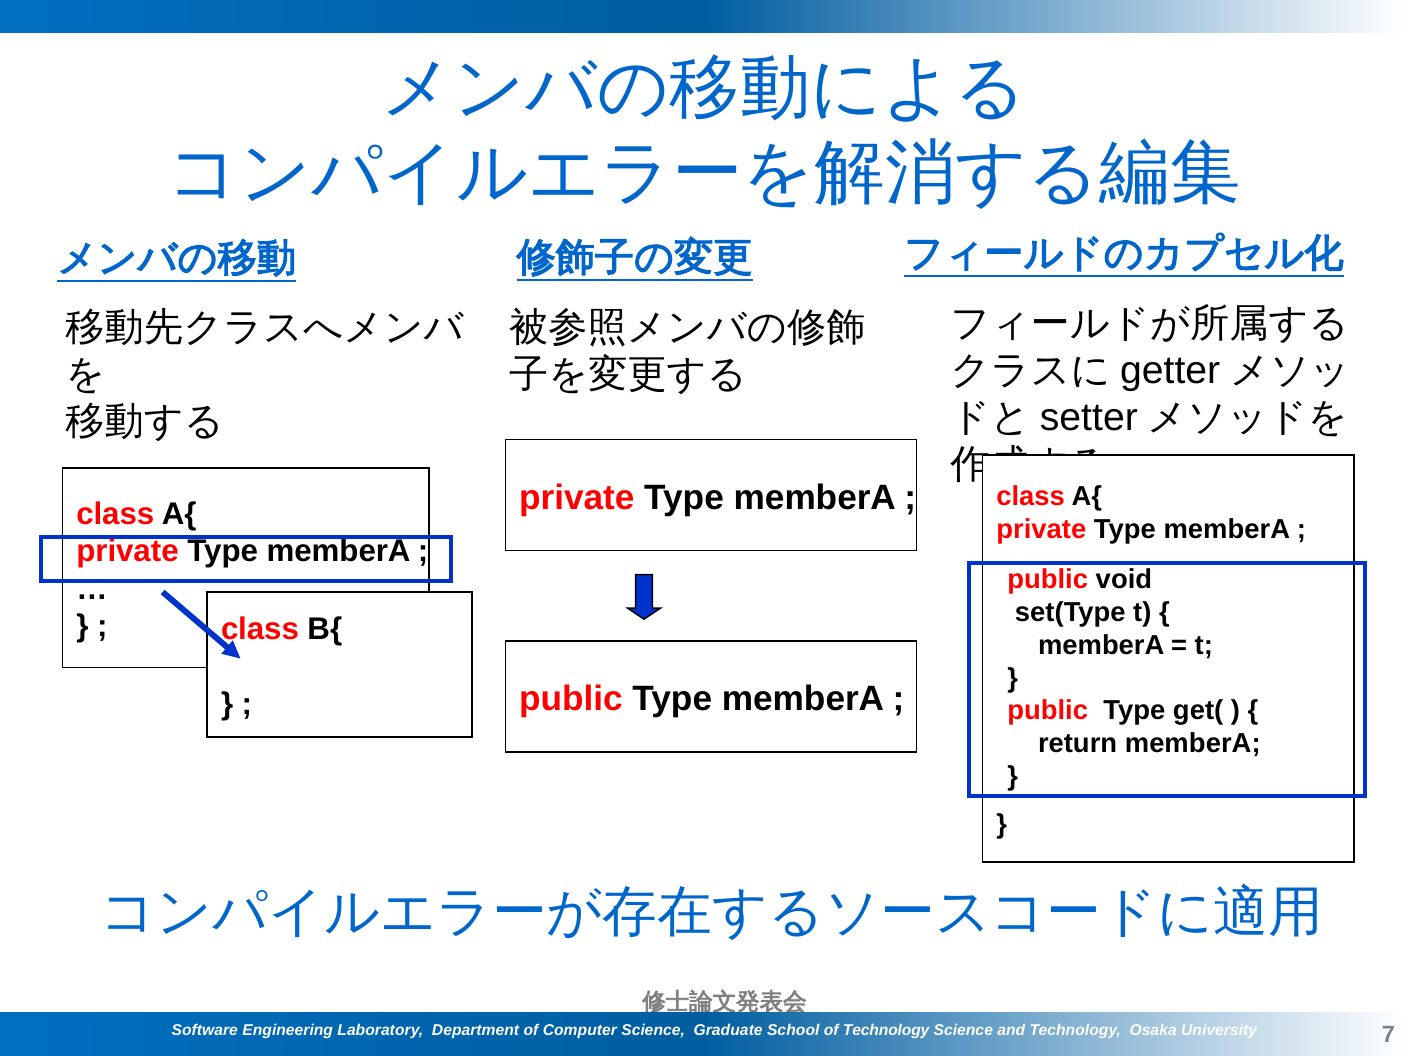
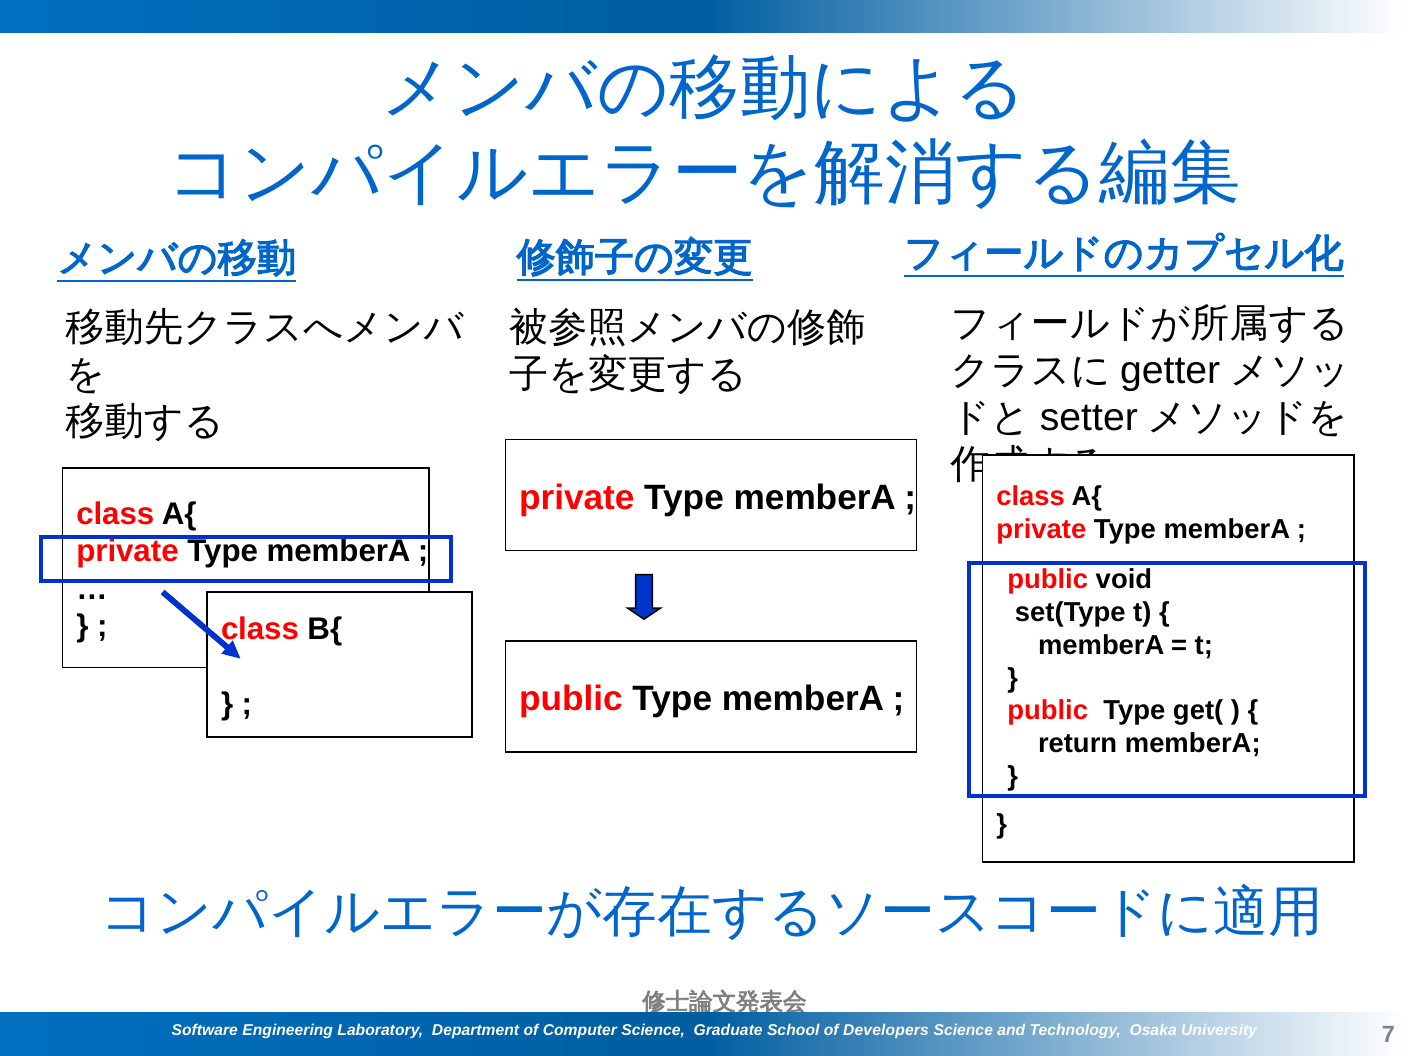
of Technology: Technology -> Developers
